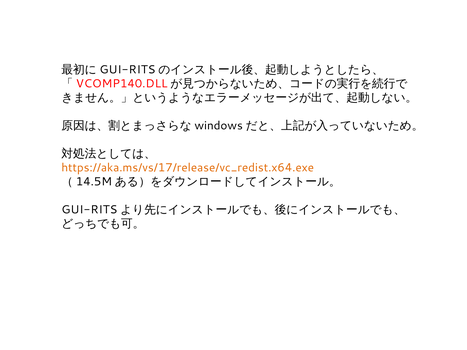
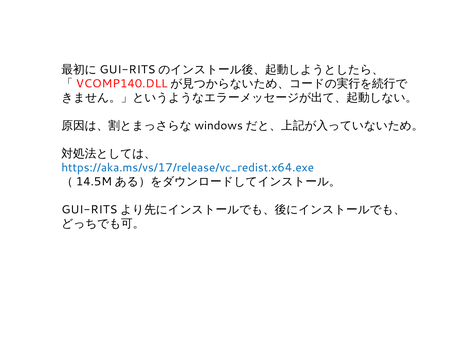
https://aka.ms/vs/17/release/vc_redist.x64.exe colour: orange -> blue
